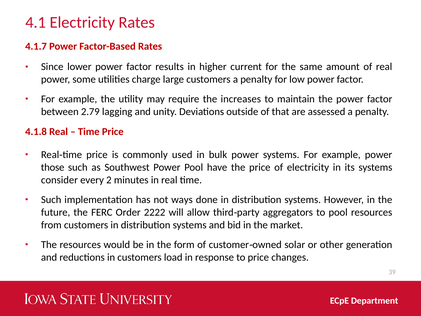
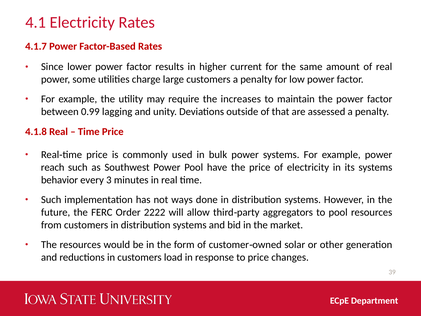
2.79: 2.79 -> 0.99
those: those -> reach
consider: consider -> behavior
2: 2 -> 3
